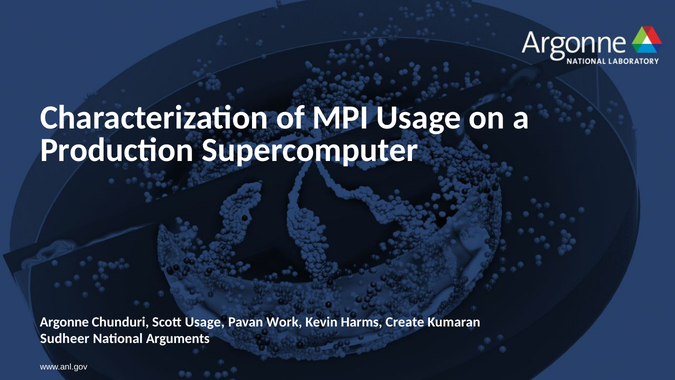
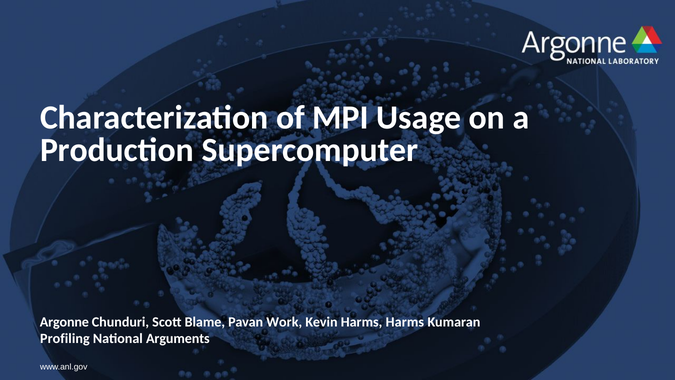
Scott Usage: Usage -> Blame
Harms Create: Create -> Harms
Sudheer: Sudheer -> Profiling
